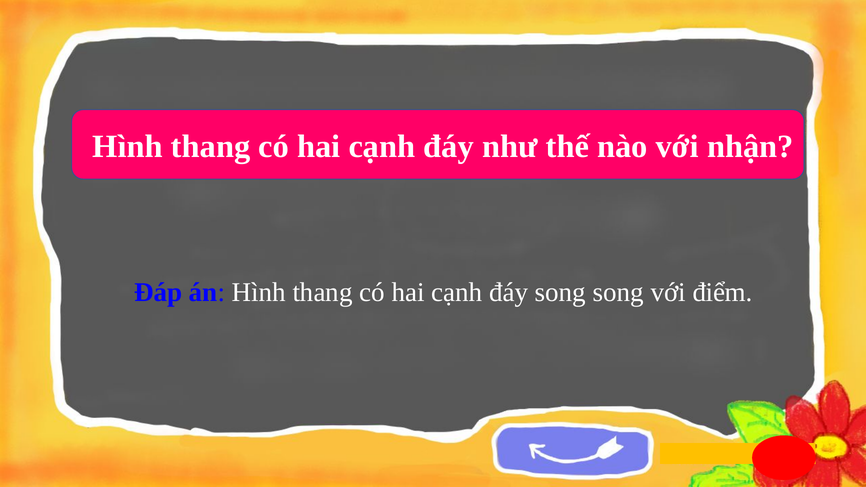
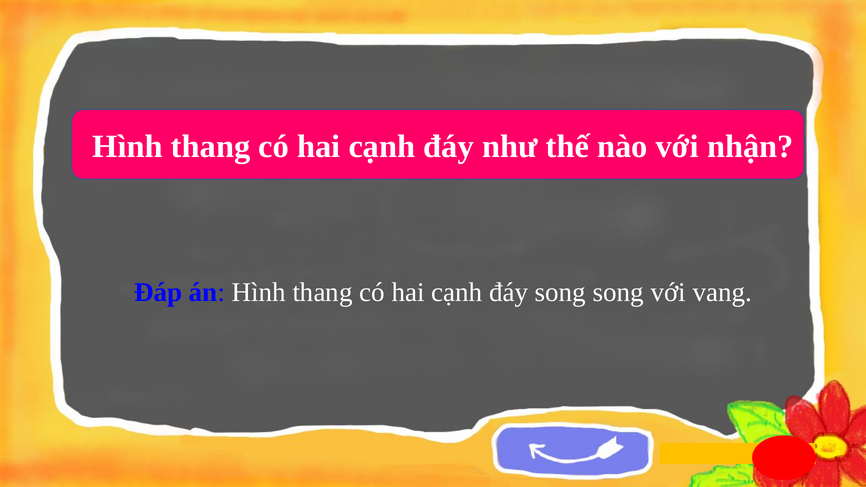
điểm: điểm -> vang
